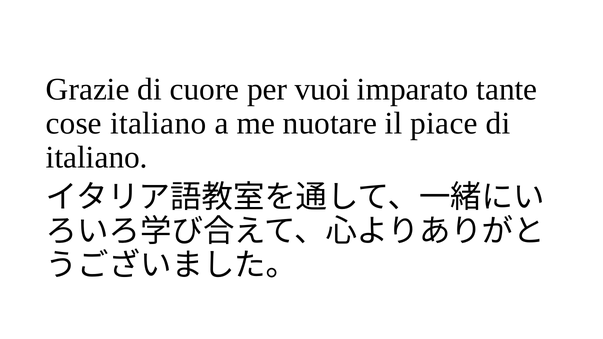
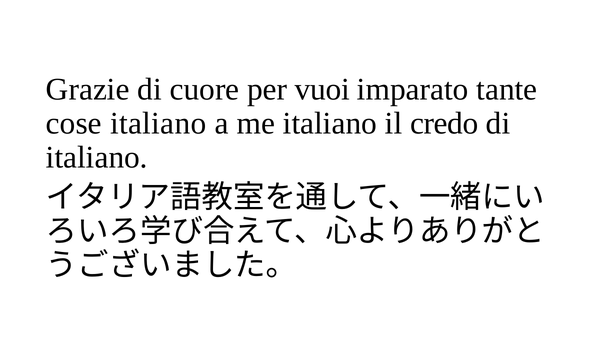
me nuotare: nuotare -> italiano
piace: piace -> credo
